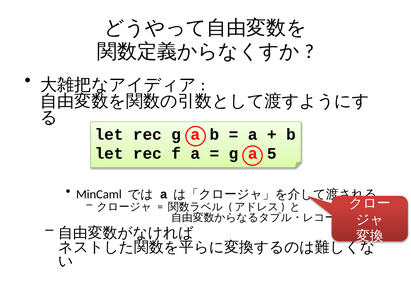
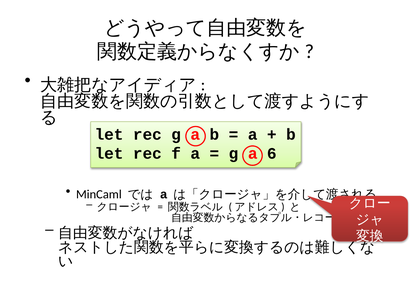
5: 5 -> 6
